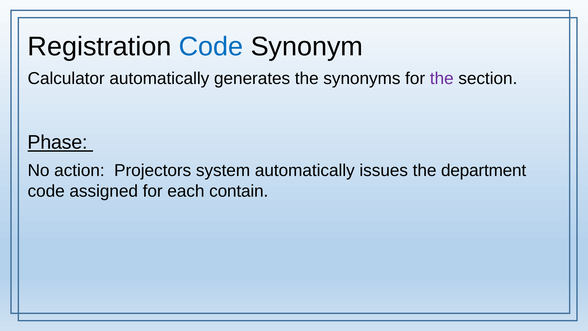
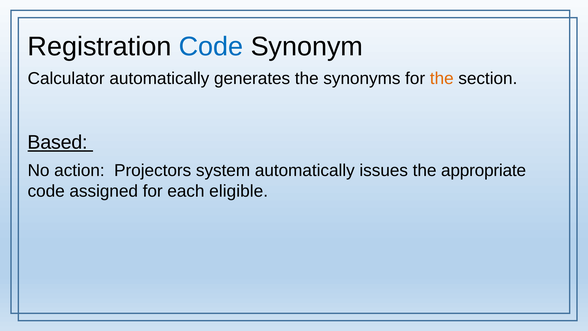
the at (442, 78) colour: purple -> orange
Phase: Phase -> Based
department: department -> appropriate
contain: contain -> eligible
